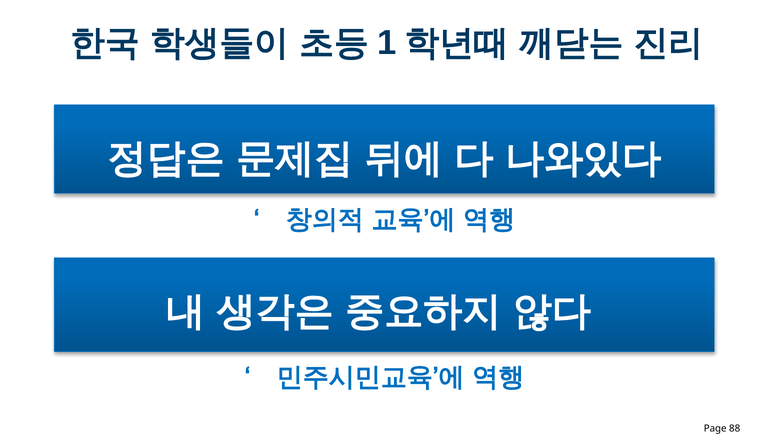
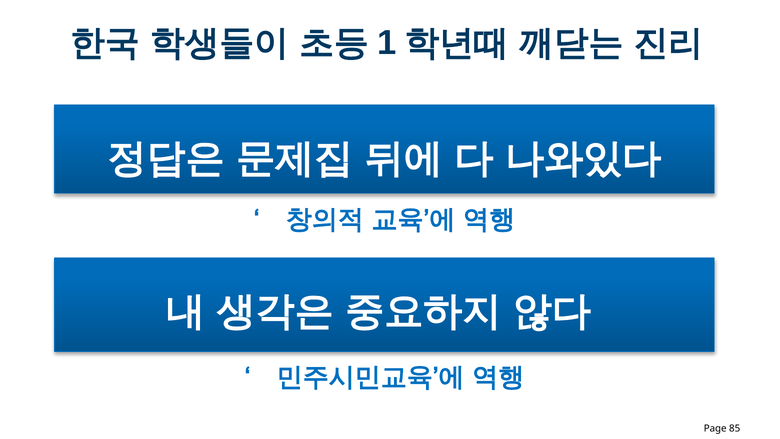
88: 88 -> 85
